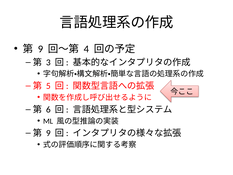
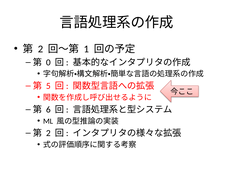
9 at (40, 49): 9 -> 2
4: 4 -> 1
3: 3 -> 0
9 at (48, 133): 9 -> 2
